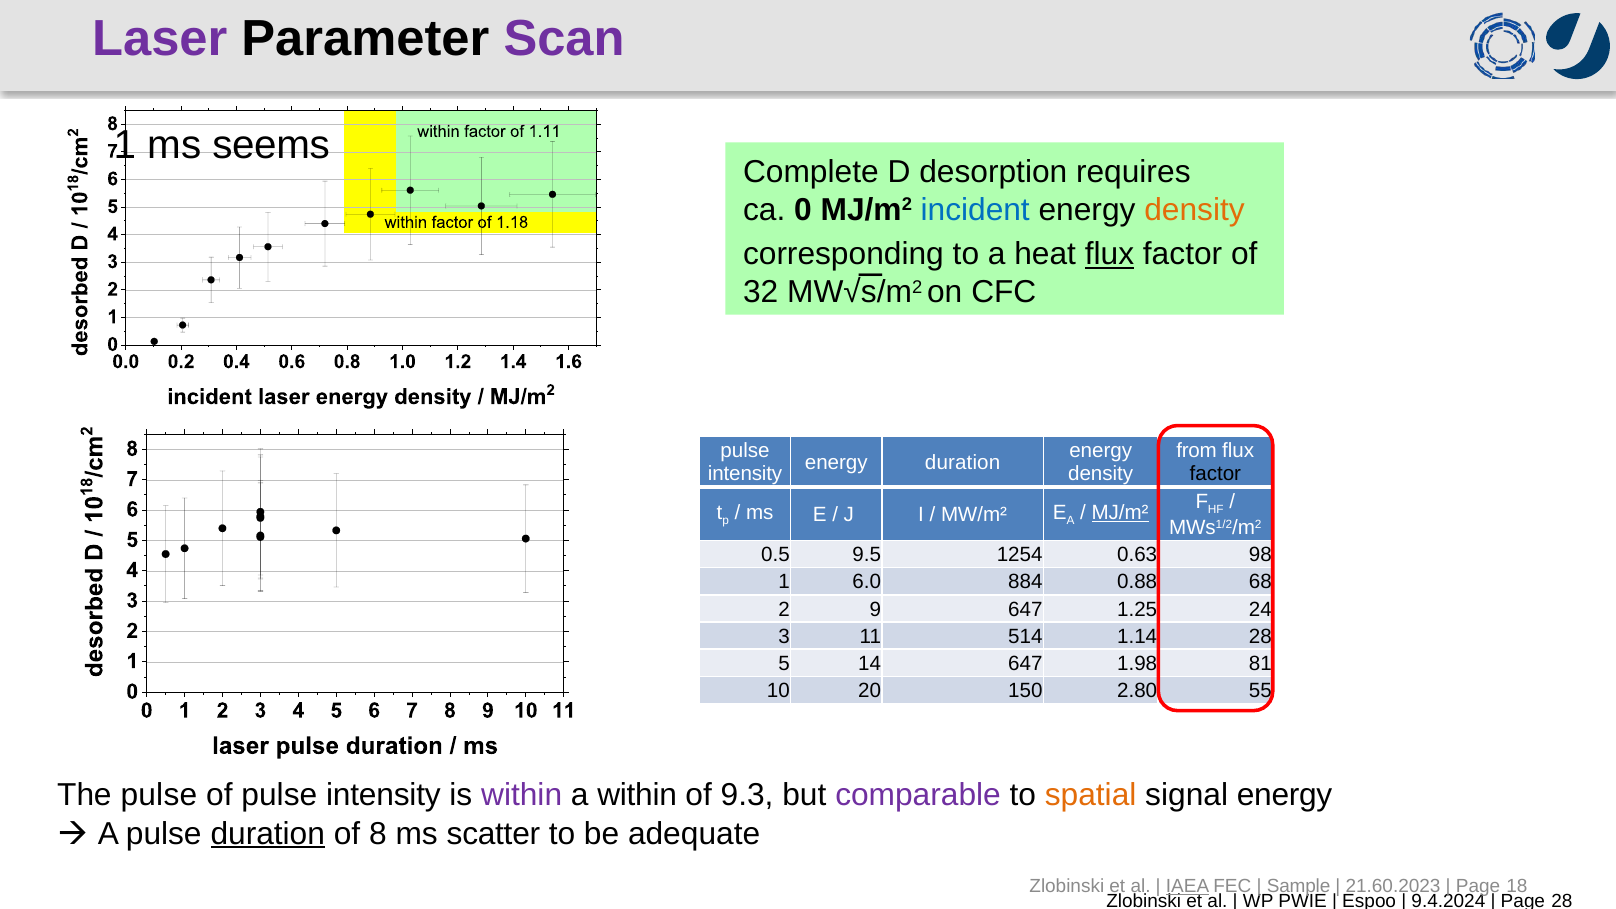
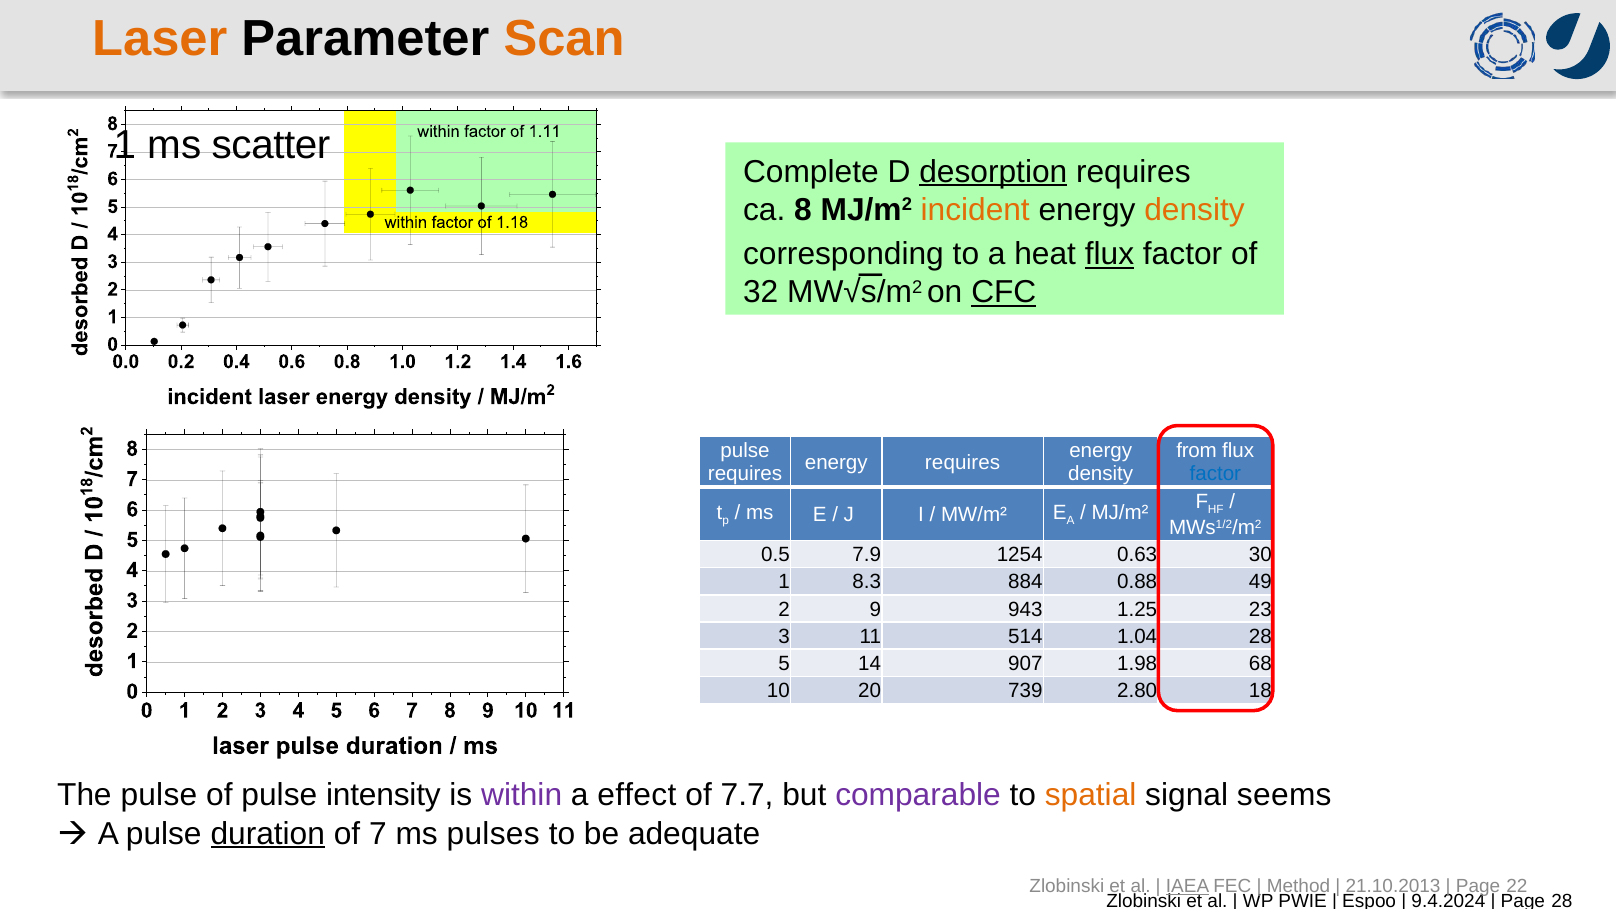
Laser colour: purple -> orange
Scan colour: purple -> orange
seems: seems -> scatter
desorption underline: none -> present
0: 0 -> 8
incident colour: blue -> orange
CFC underline: none -> present
energy duration: duration -> requires
intensity at (745, 474): intensity -> requires
factor at (1215, 474) colour: black -> blue
MJ/m² underline: present -> none
9.5: 9.5 -> 7.9
98: 98 -> 30
6.0: 6.0 -> 8.3
68: 68 -> 49
9 647: 647 -> 943
24: 24 -> 23
1.14: 1.14 -> 1.04
14 647: 647 -> 907
81: 81 -> 68
150: 150 -> 739
55: 55 -> 18
a within: within -> effect
9.3: 9.3 -> 7.7
signal energy: energy -> seems
8: 8 -> 7
scatter: scatter -> pulses
Sample: Sample -> Method
21.60.2023: 21.60.2023 -> 21.10.2013
18: 18 -> 22
